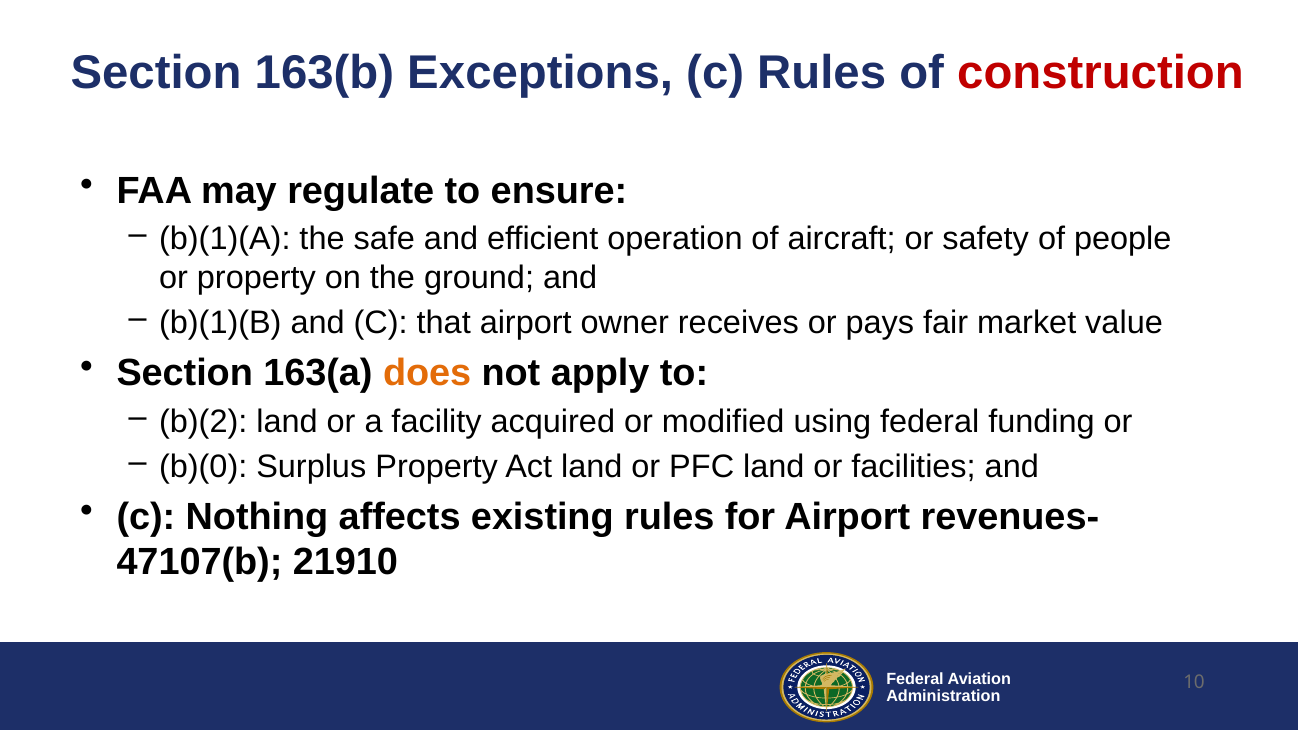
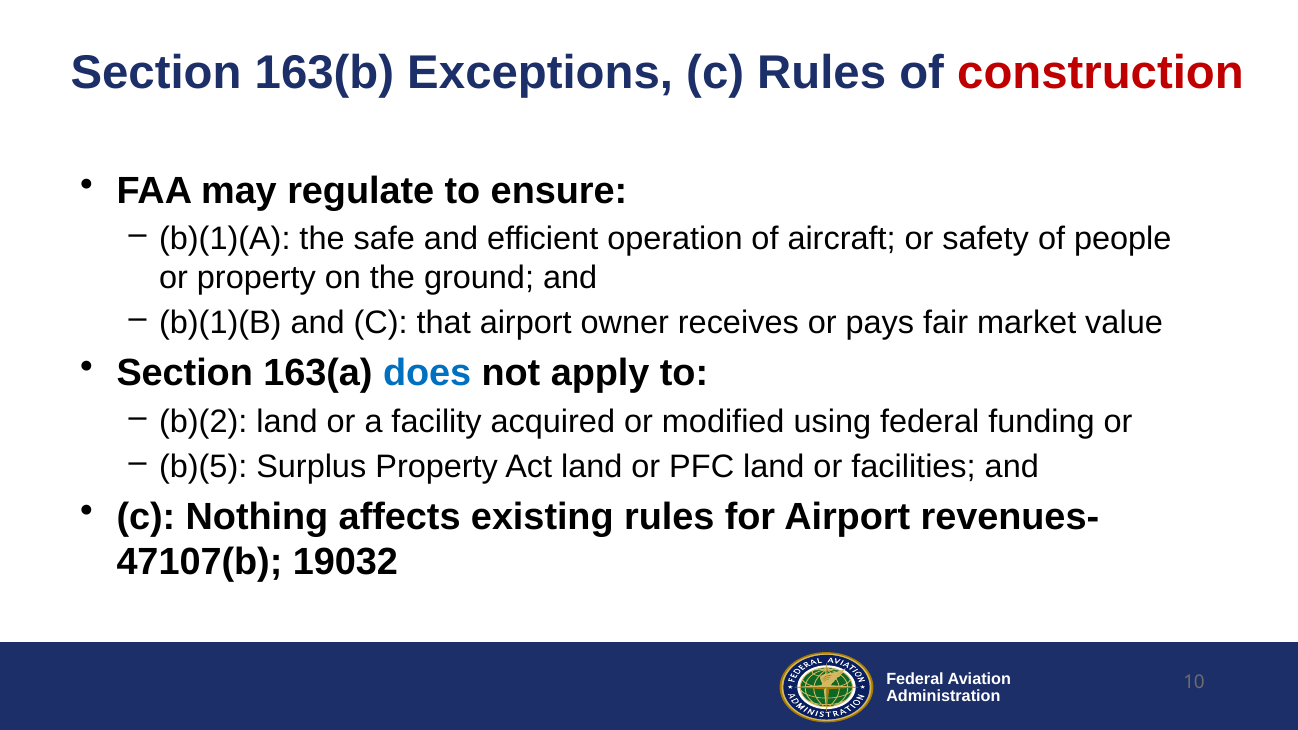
does colour: orange -> blue
b)(0: b)(0 -> b)(5
21910: 21910 -> 19032
